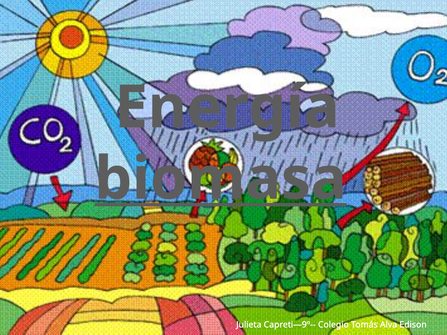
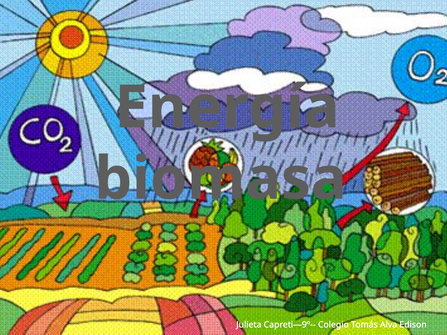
biomasa underline: present -> none
